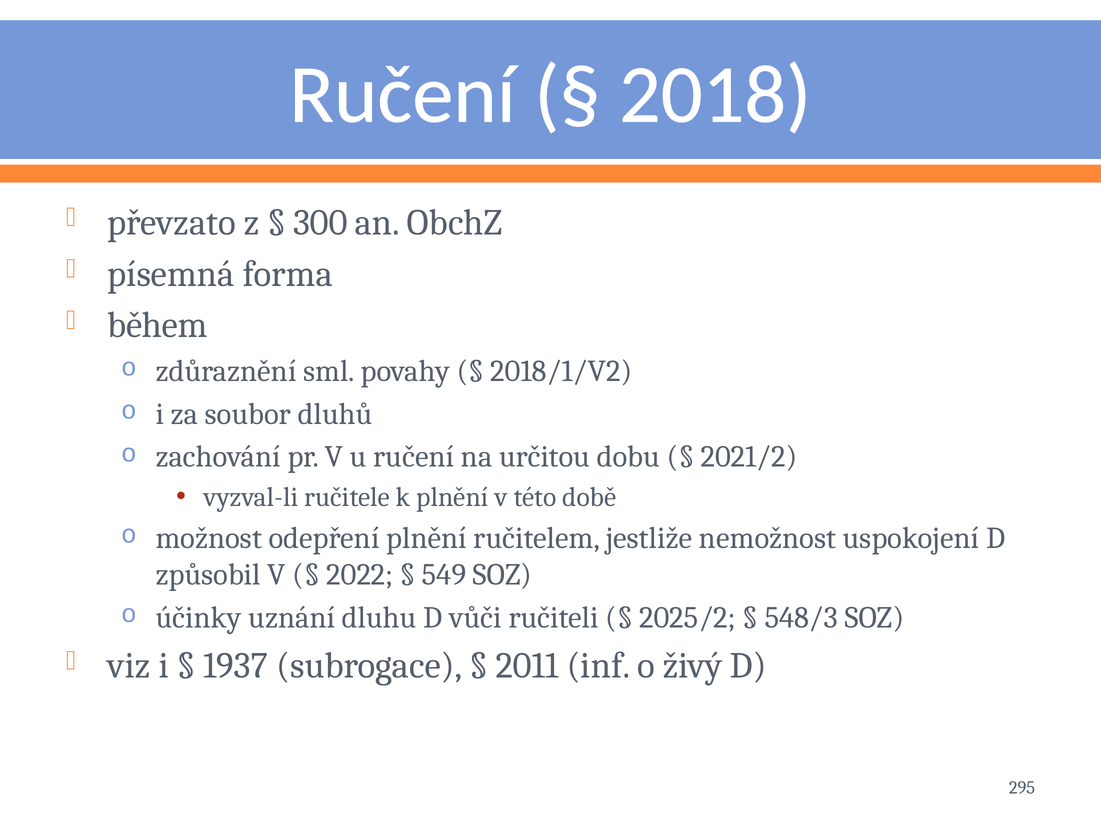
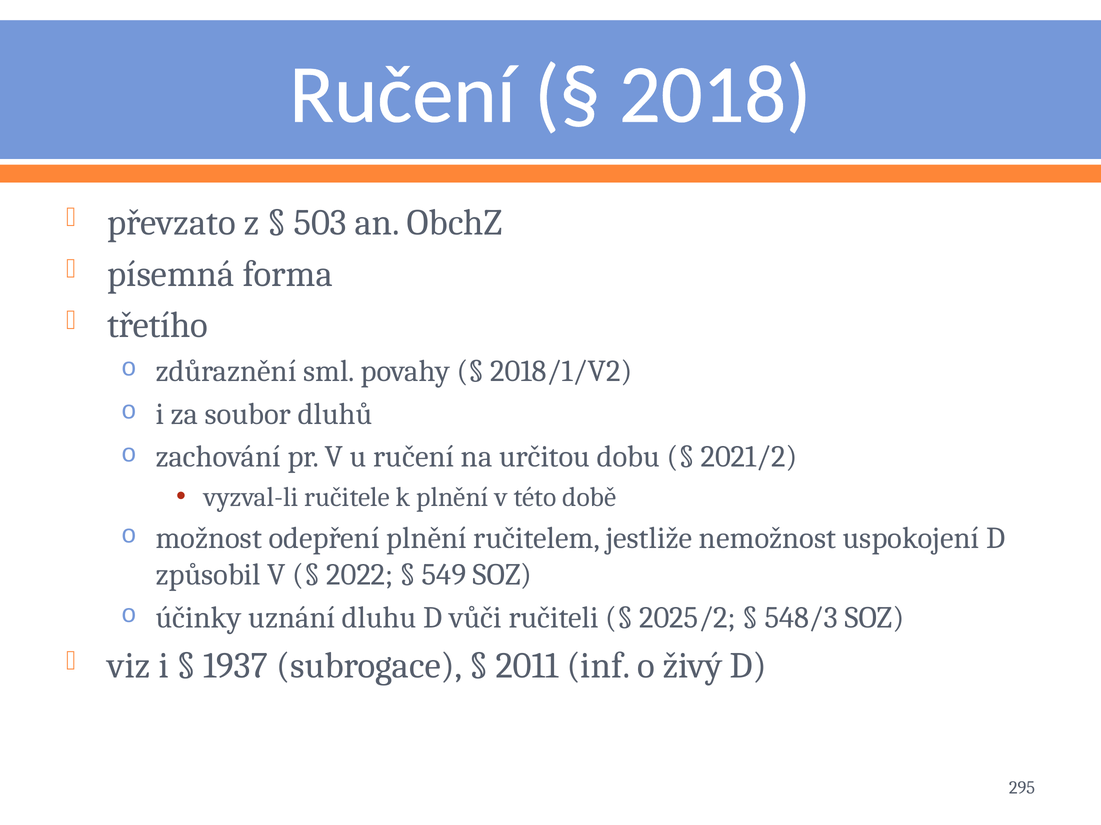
300: 300 -> 503
během: během -> třetího
